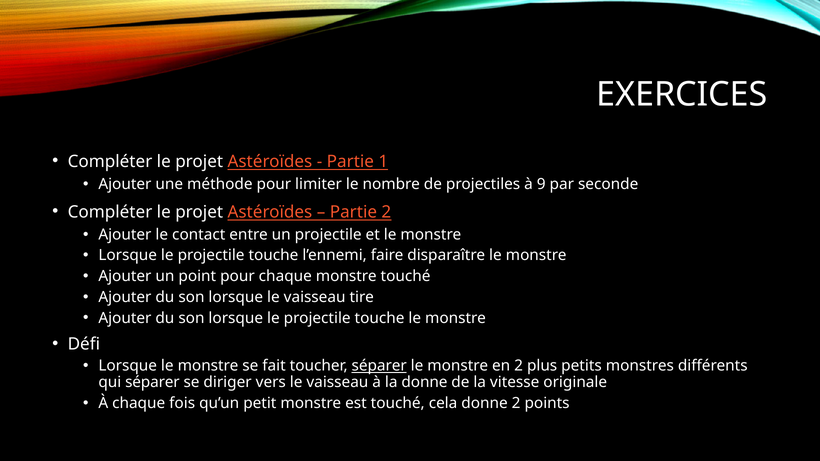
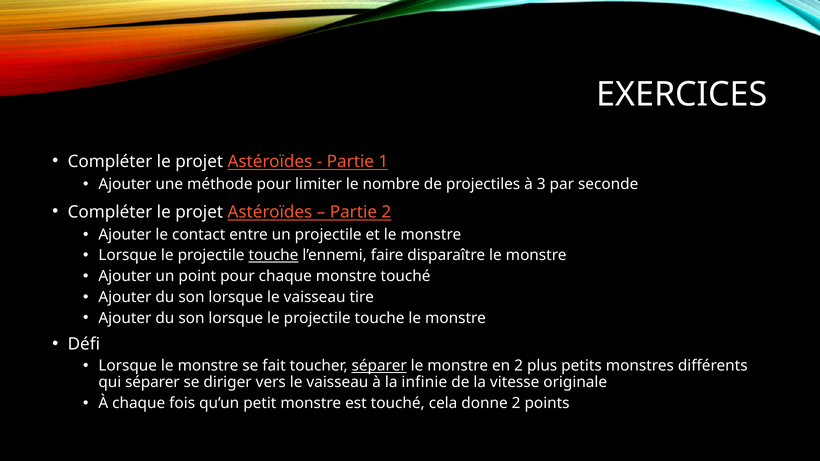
9: 9 -> 3
touche at (273, 256) underline: none -> present
la donne: donne -> infinie
